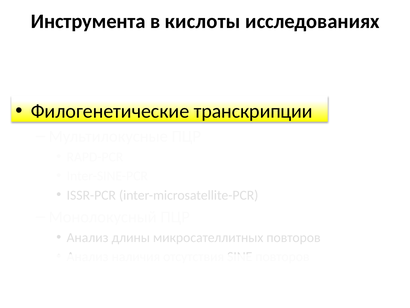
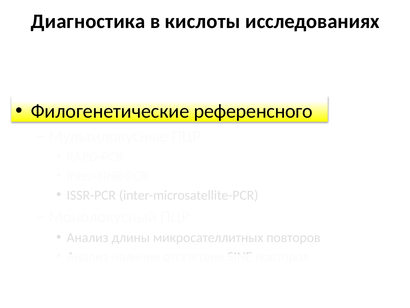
Инструмента: Инструмента -> Диагностика
транскрипции: транскрипции -> референсного
